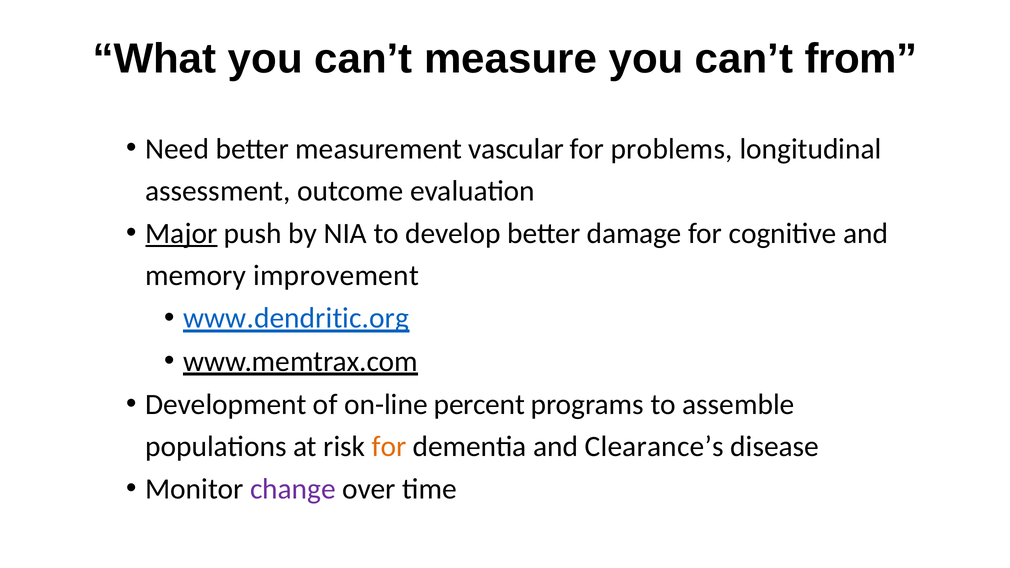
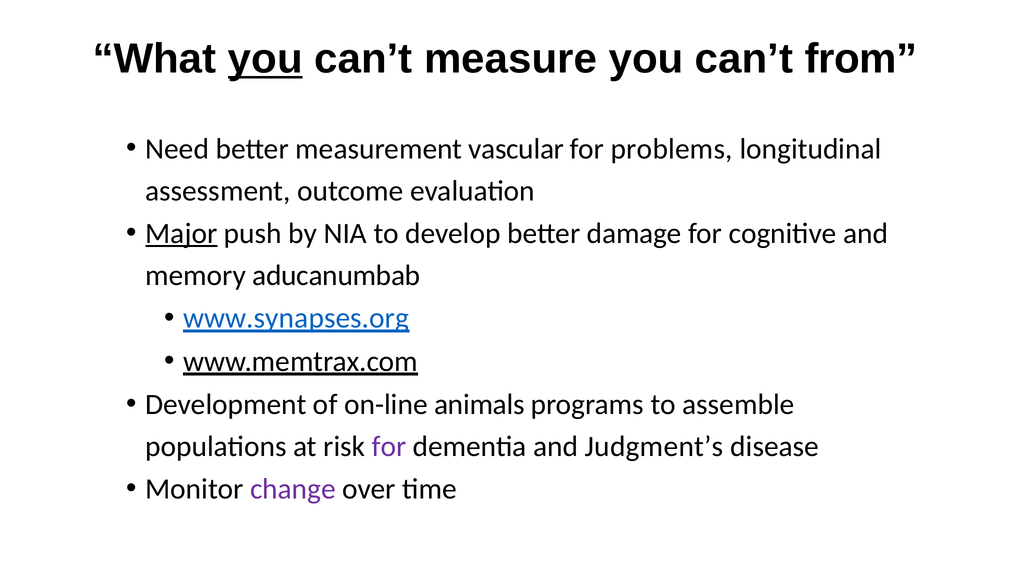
you at (265, 59) underline: none -> present
improvement: improvement -> aducanumbab
www.dendritic.org: www.dendritic.org -> www.synapses.org
percent: percent -> animals
for at (389, 447) colour: orange -> purple
Clearance’s: Clearance’s -> Judgment’s
